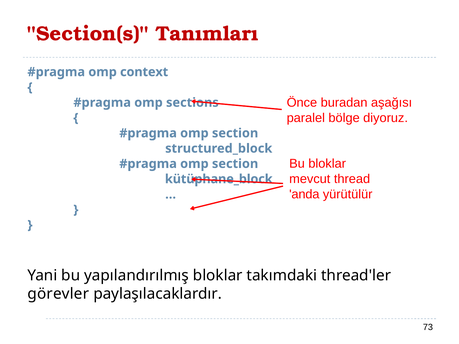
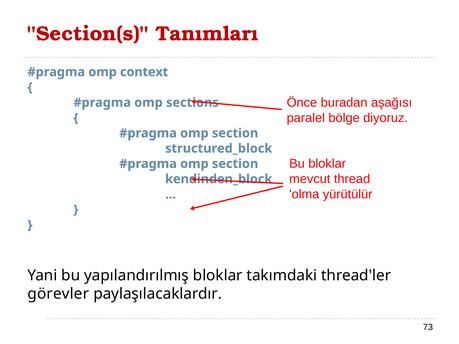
kütüphane_block: kütüphane_block -> kendinden_block
anda: anda -> olma
